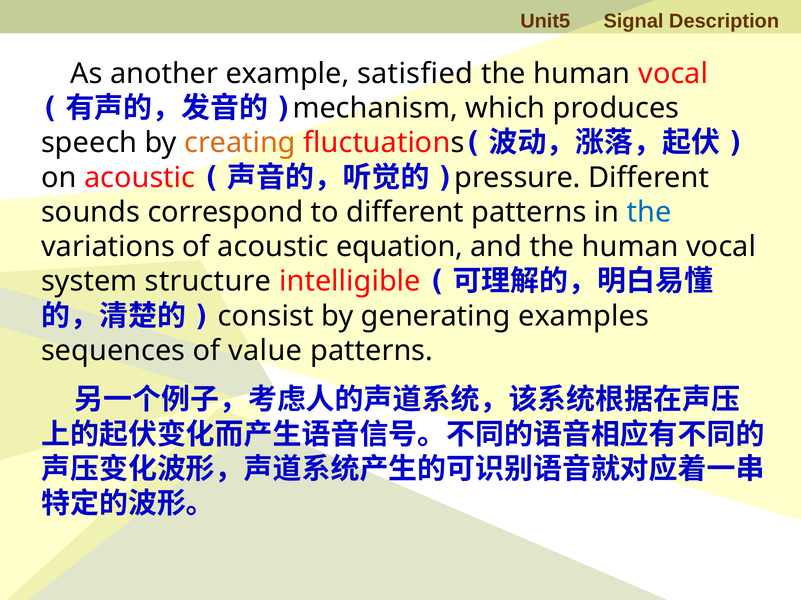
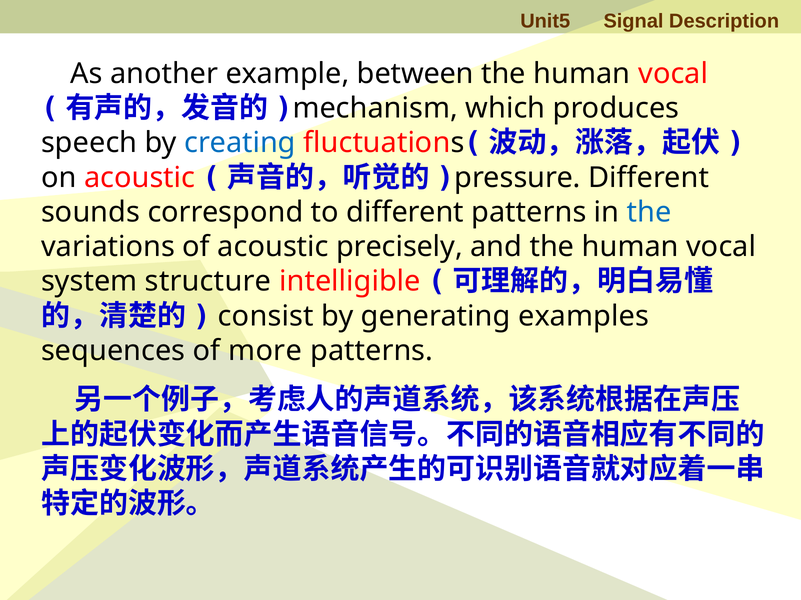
satisfied: satisfied -> between
creating colour: orange -> blue
equation: equation -> precisely
value: value -> more
